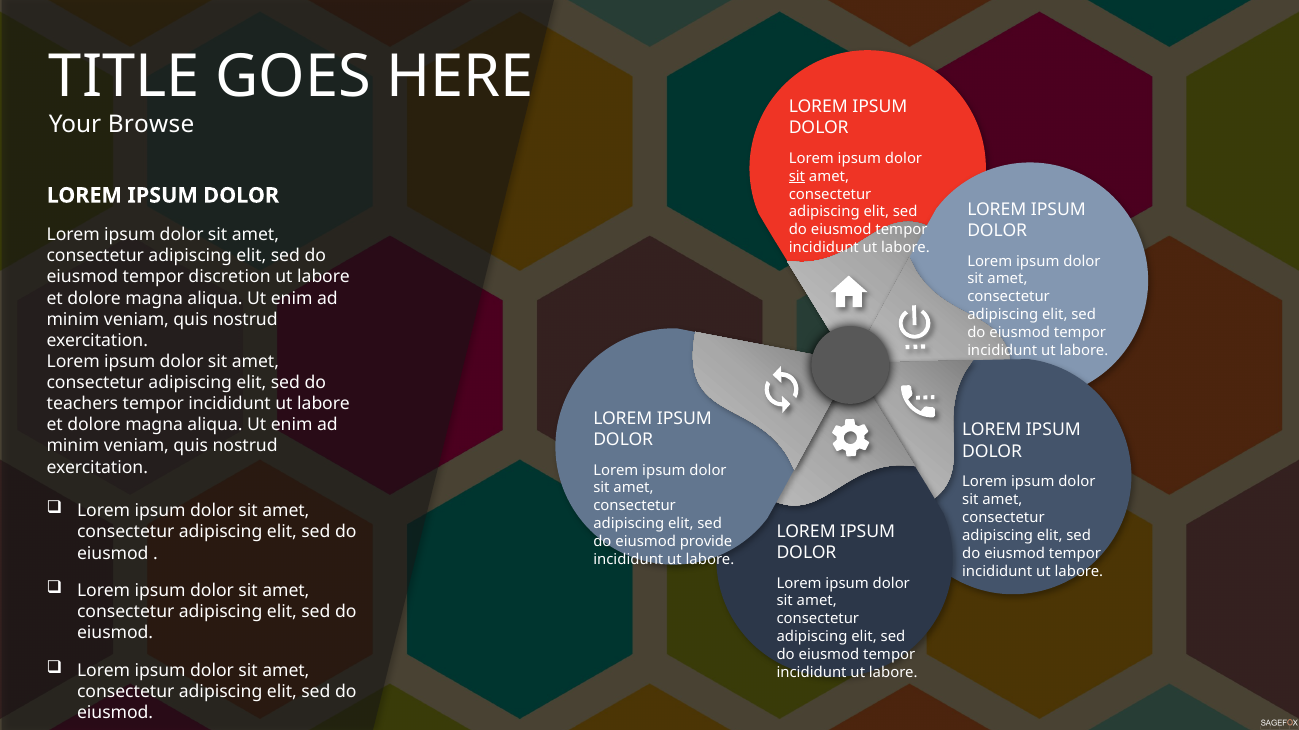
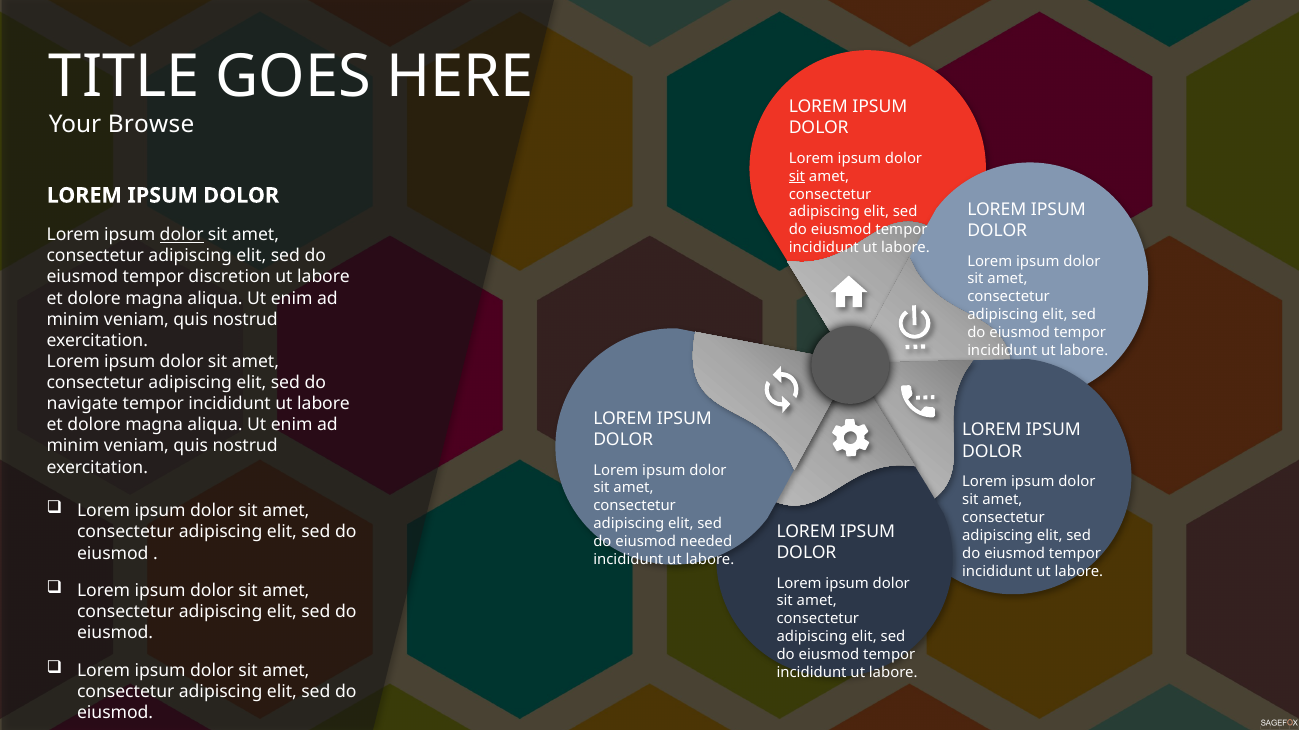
dolor at (182, 235) underline: none -> present
teachers: teachers -> navigate
provide: provide -> needed
